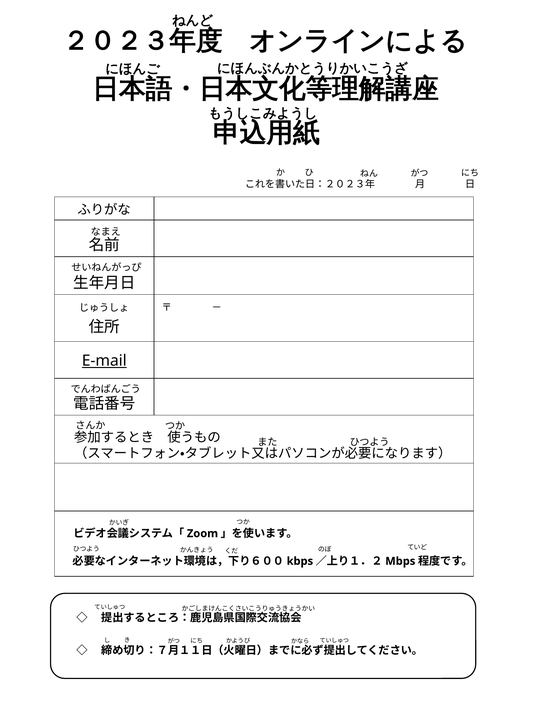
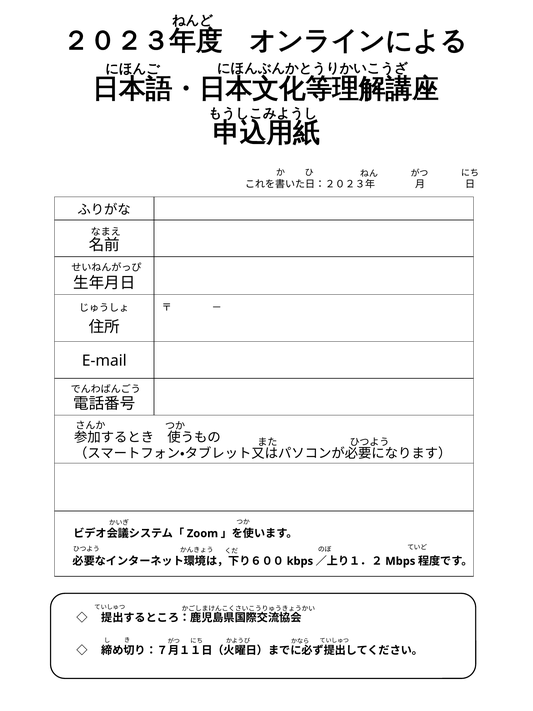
E-mail underline: present -> none
